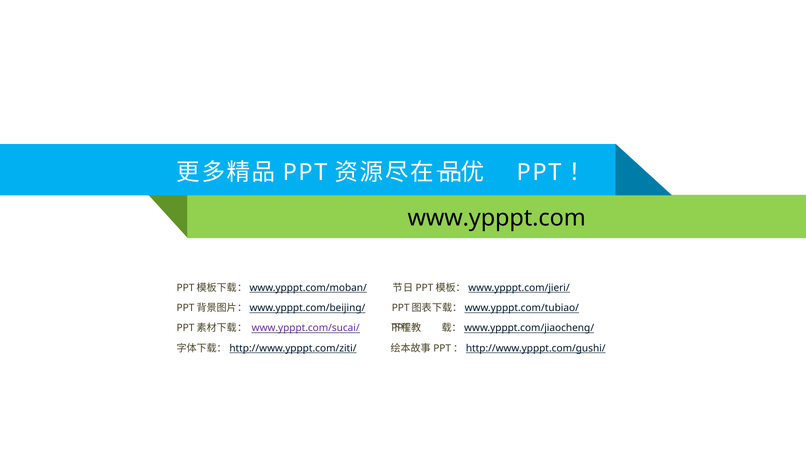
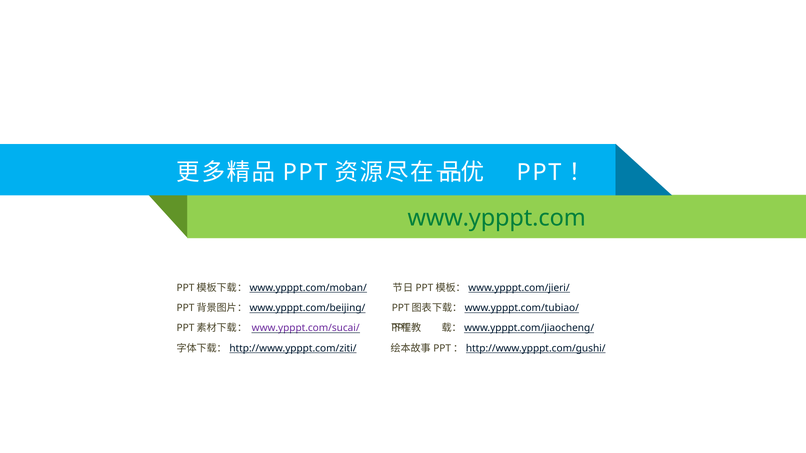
www.ypppt.com colour: black -> green
